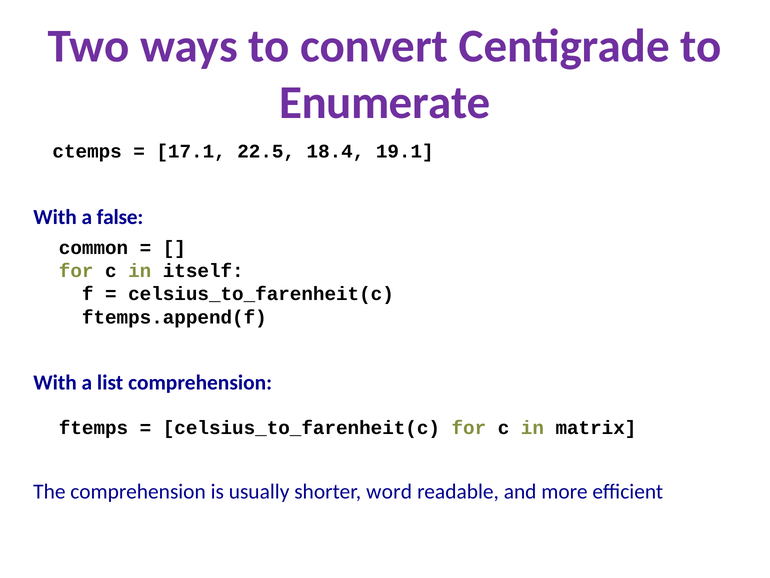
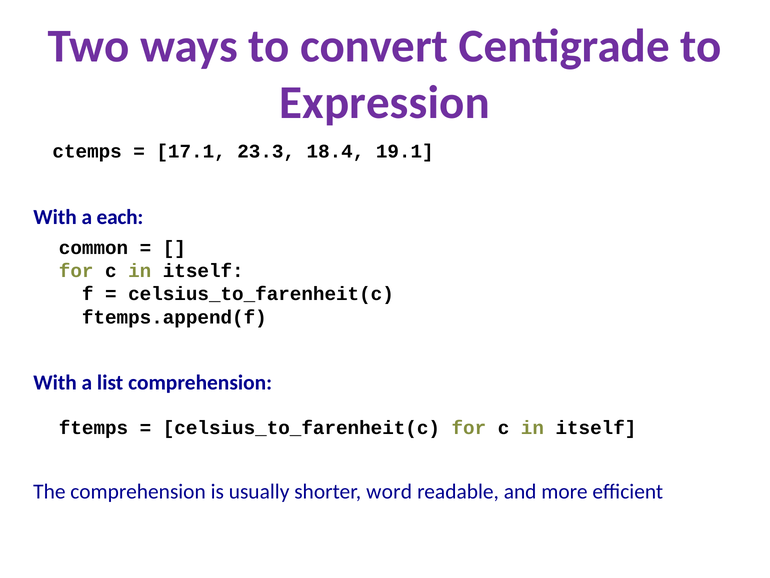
Enumerate: Enumerate -> Expression
22.5: 22.5 -> 23.3
false: false -> each
matrix at (596, 427): matrix -> itself
